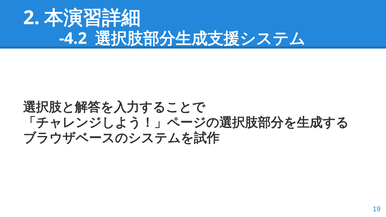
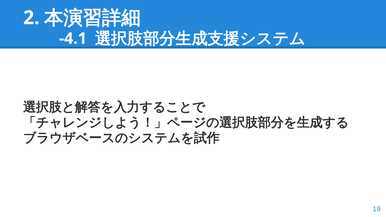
-4.2: -4.2 -> -4.1
